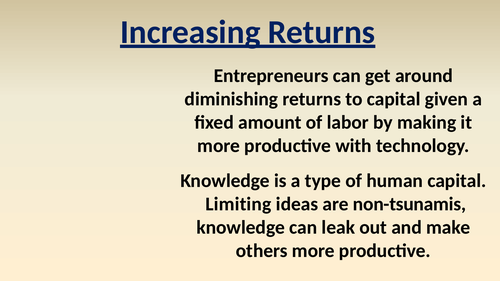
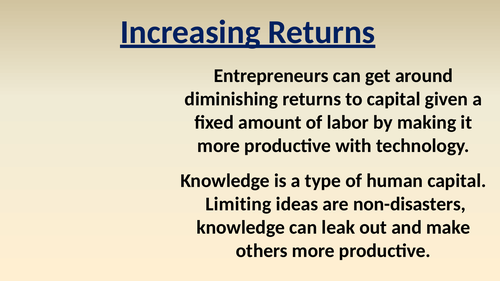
non-tsunamis: non-tsunamis -> non-disasters
